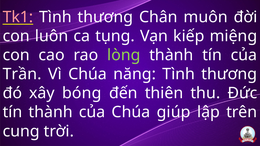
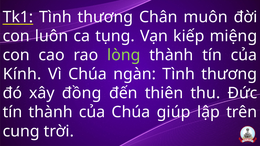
Tk1 colour: pink -> white
Trần: Trần -> Kính
năng: năng -> ngàn
bóng: bóng -> đồng
